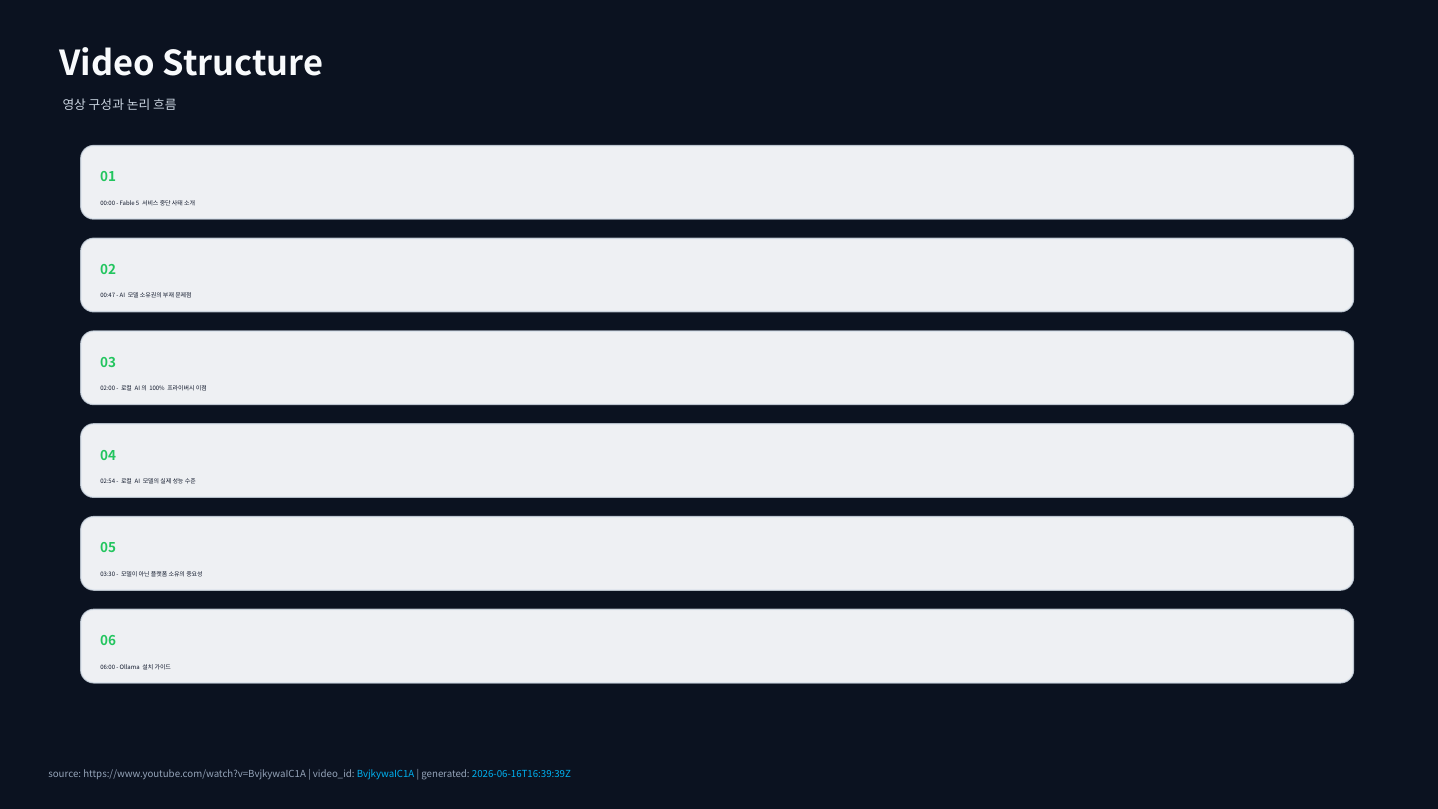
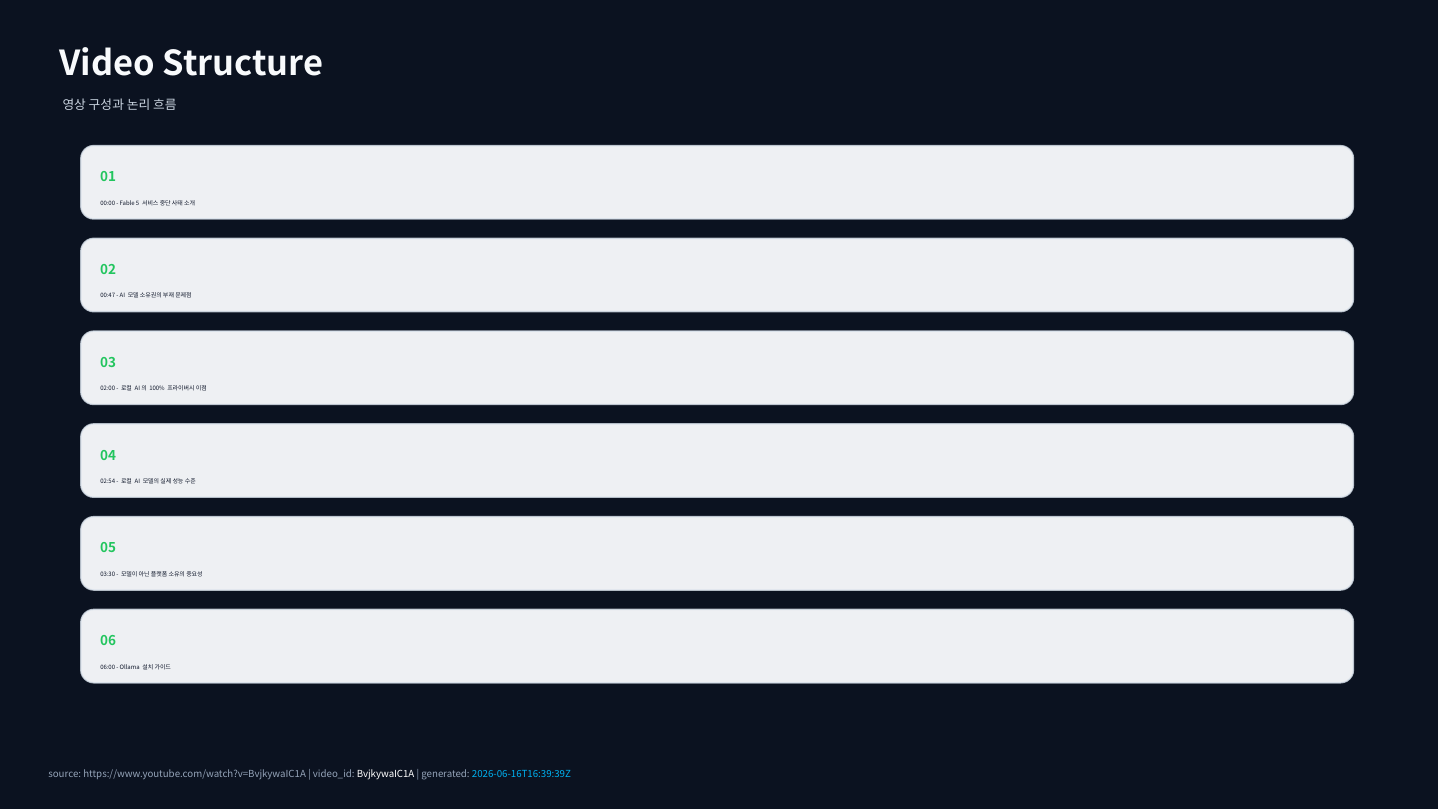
BvjkywaIC1A colour: light blue -> white
